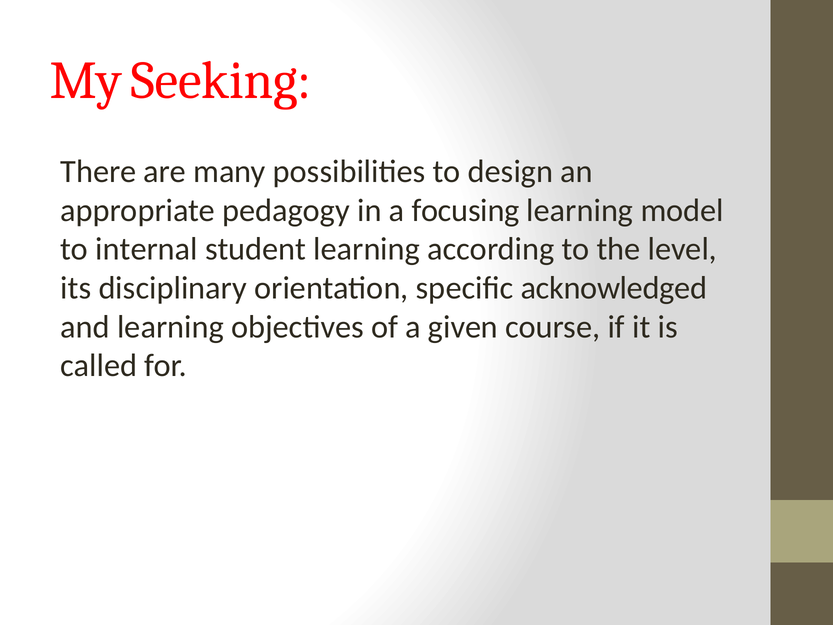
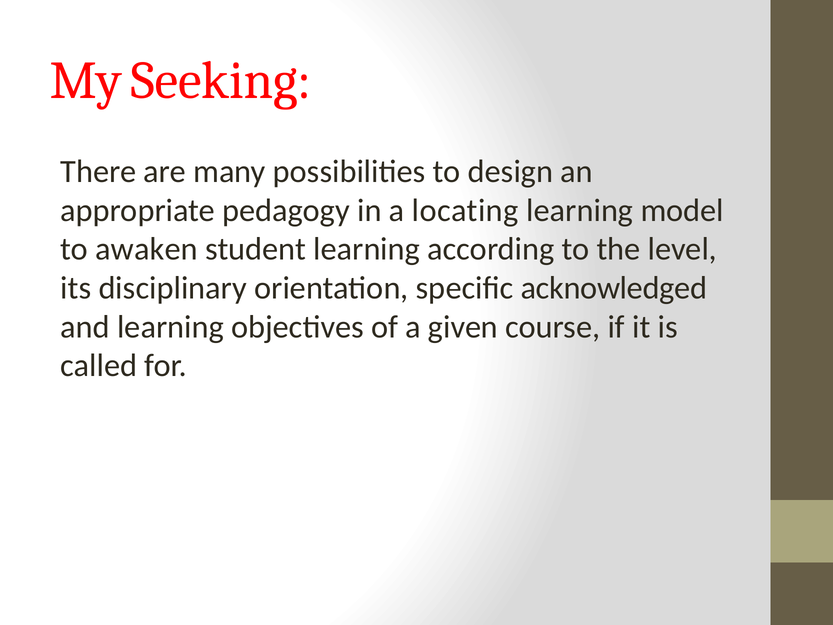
focusing: focusing -> locating
internal: internal -> awaken
